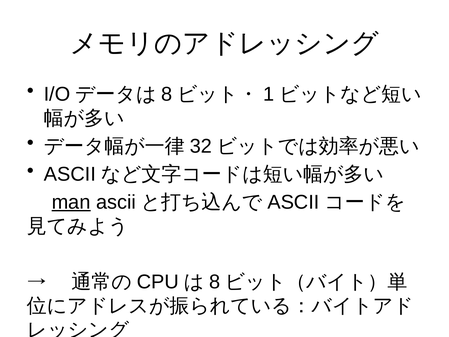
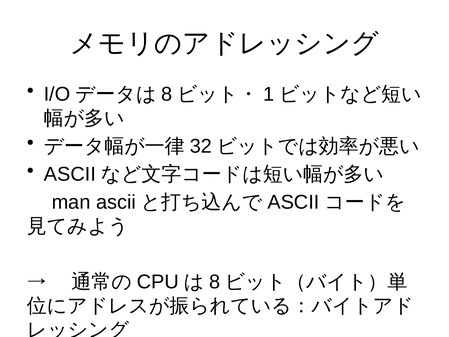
man underline: present -> none
